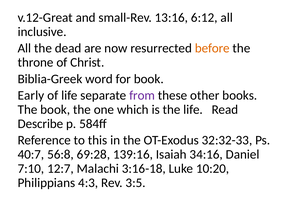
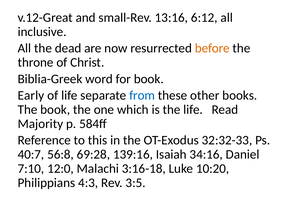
from colour: purple -> blue
Describe: Describe -> Majority
12:7: 12:7 -> 12:0
